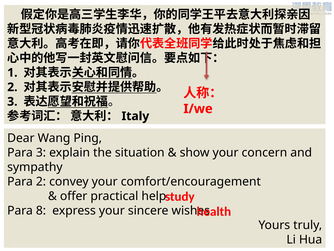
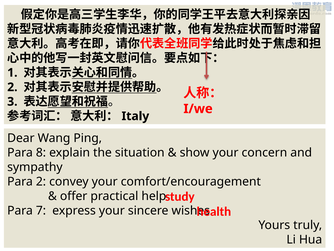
Para 3: 3 -> 8
8: 8 -> 7
